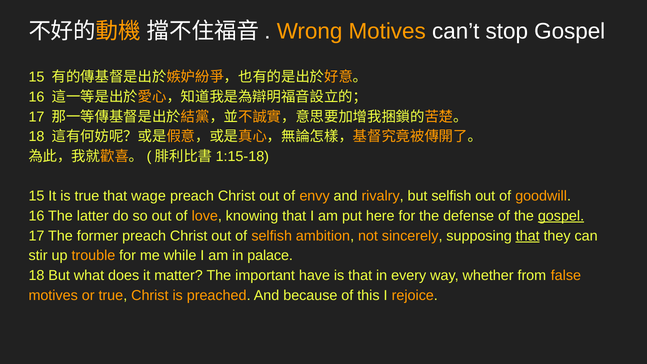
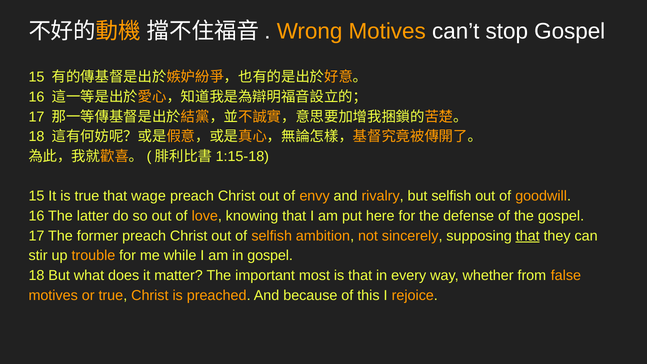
gospel at (561, 216) underline: present -> none
in palace: palace -> gospel
have: have -> most
